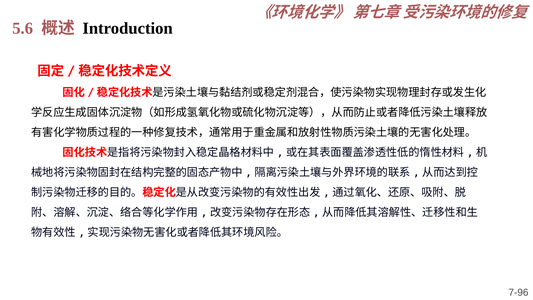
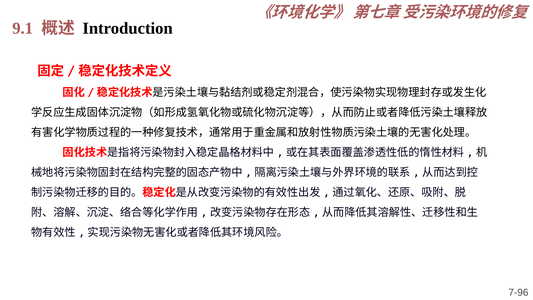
5.6: 5.6 -> 9.1
